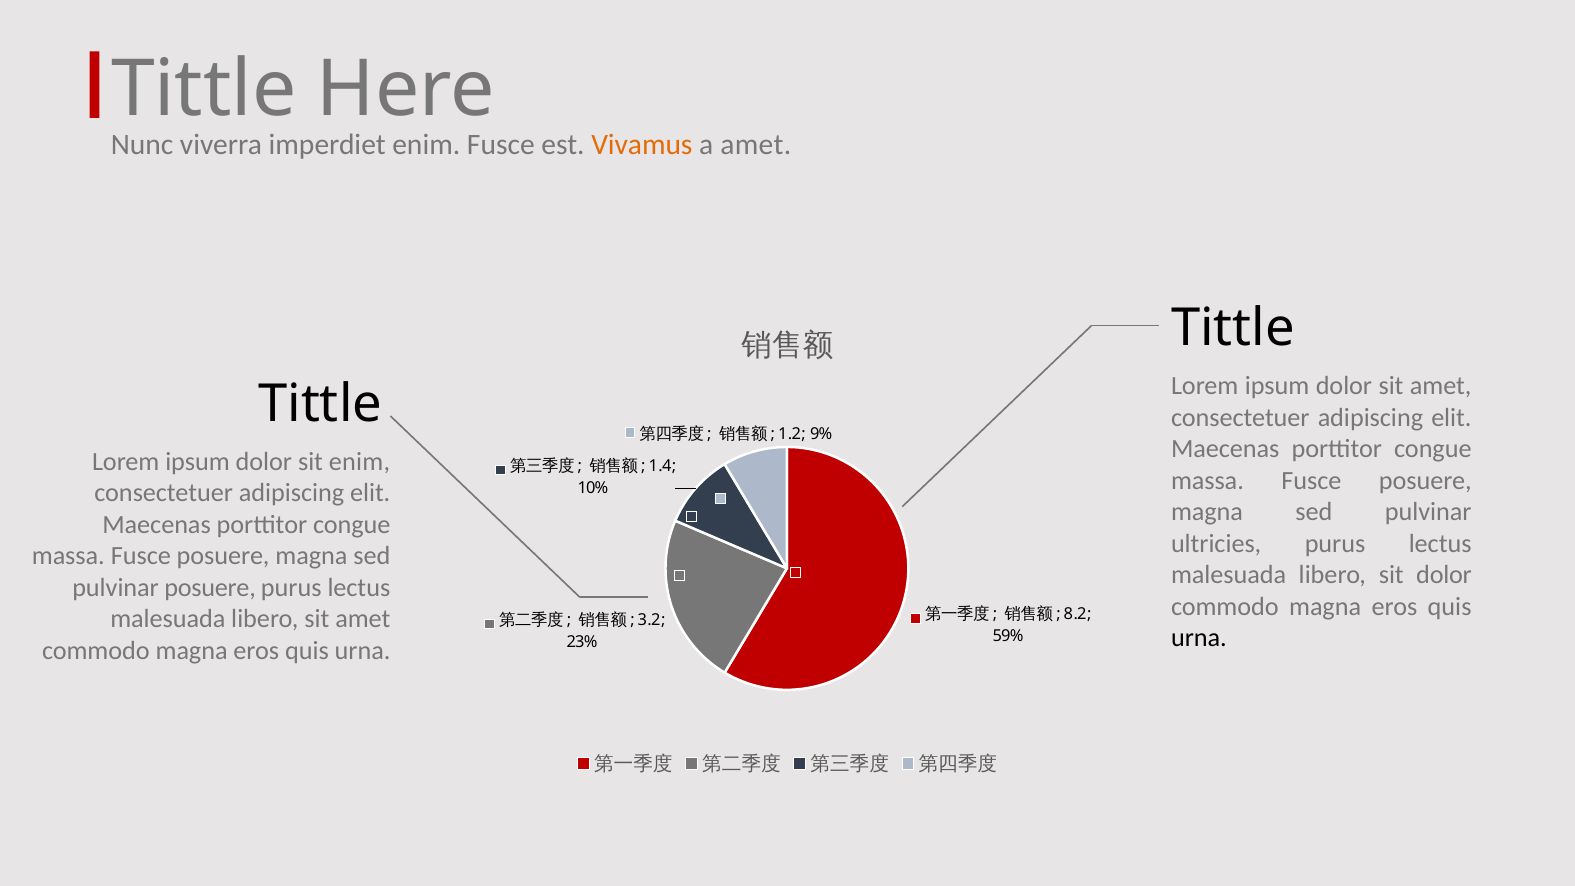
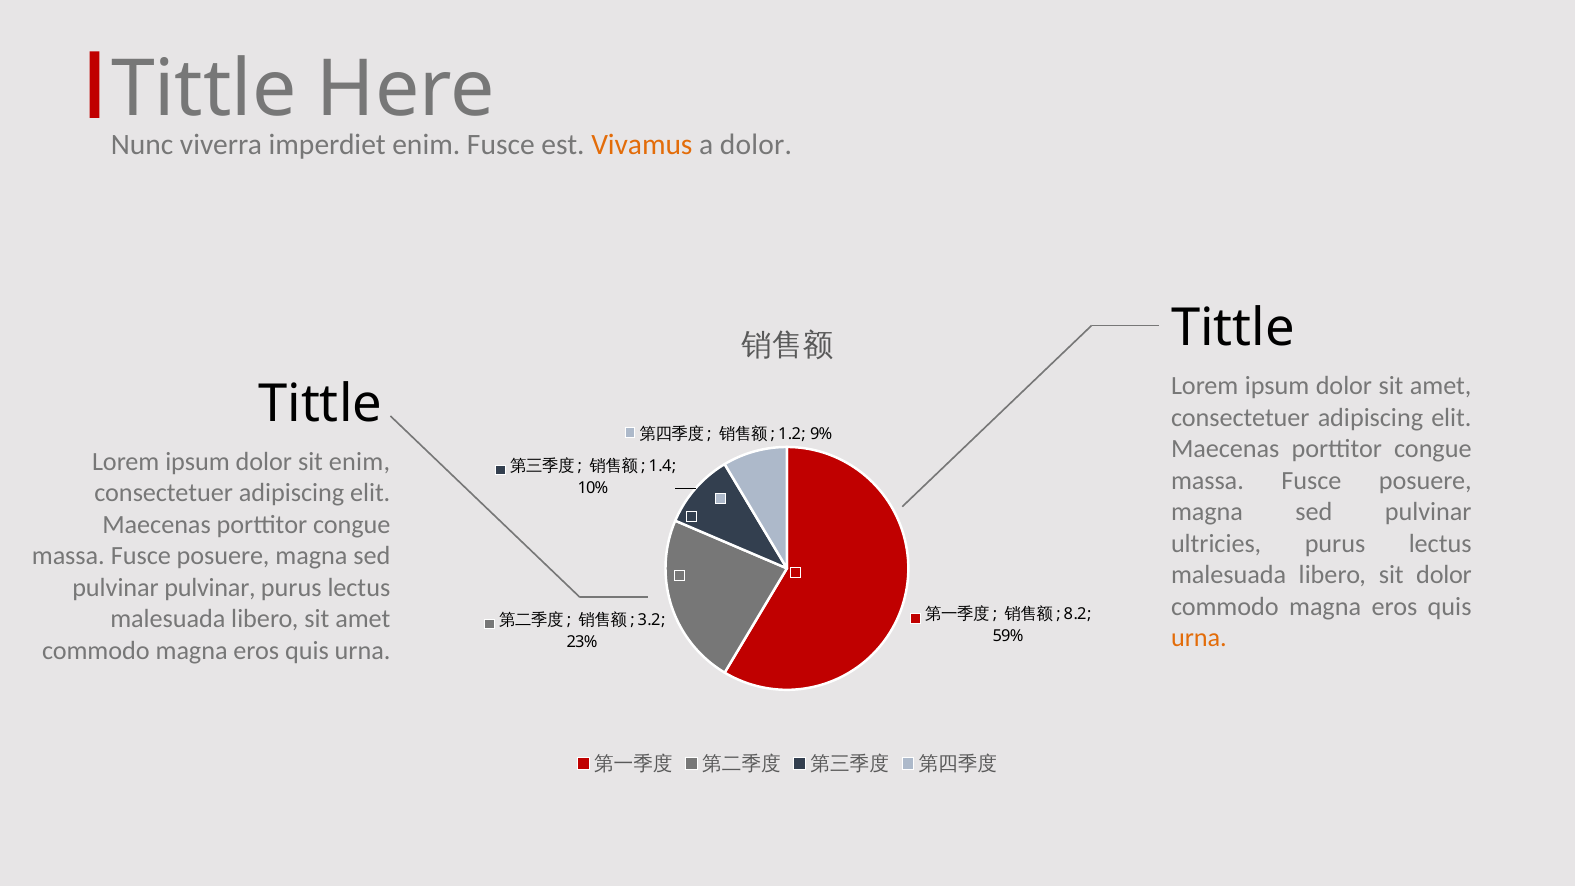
a amet: amet -> dolor
pulvinar posuere: posuere -> pulvinar
urna at (1199, 638) colour: black -> orange
